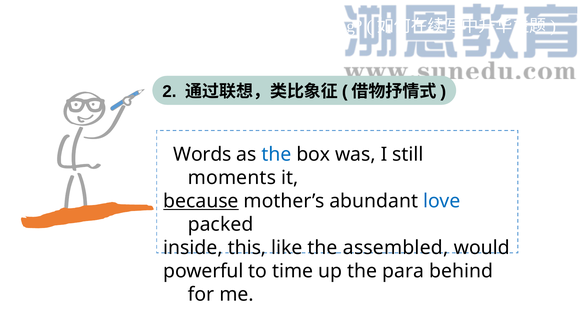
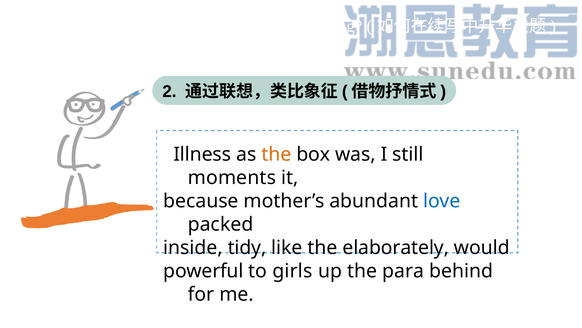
Words: Words -> Illness
the at (276, 154) colour: blue -> orange
because underline: present -> none
this: this -> tidy
assembled: assembled -> elaborately
time: time -> girls
